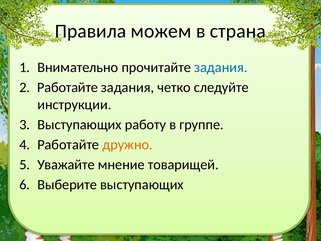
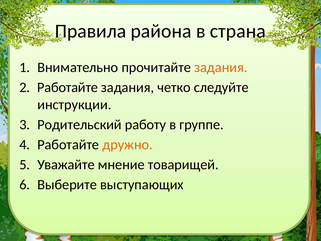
можем: можем -> района
задания at (221, 67) colour: blue -> orange
Выступающих at (79, 124): Выступающих -> Родительский
